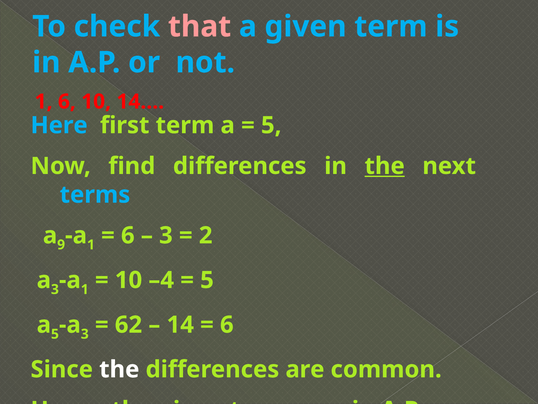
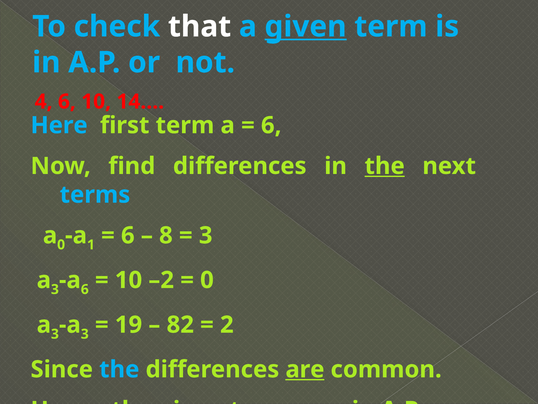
that colour: pink -> white
given at (306, 27) underline: none -> present
1 at (44, 101): 1 -> 4
5 at (271, 125): 5 -> 6
a 9: 9 -> 0
3 at (166, 235): 3 -> 8
2 at (206, 235): 2 -> 3
1 at (85, 289): 1 -> 6
–4: –4 -> –2
5 at (207, 280): 5 -> 0
5 at (55, 334): 5 -> 3
62: 62 -> 19
14: 14 -> 82
6 at (227, 324): 6 -> 2
the at (119, 369) colour: white -> light blue
are at (305, 369) underline: none -> present
